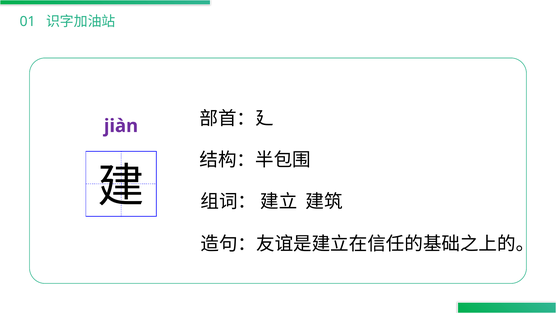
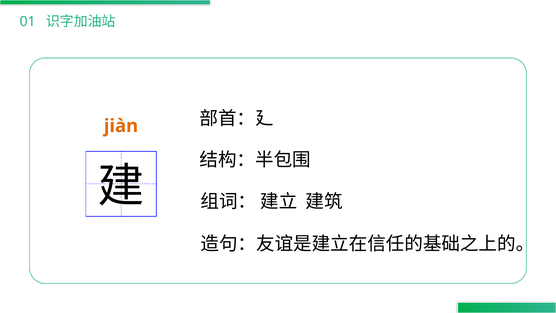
jiàn colour: purple -> orange
